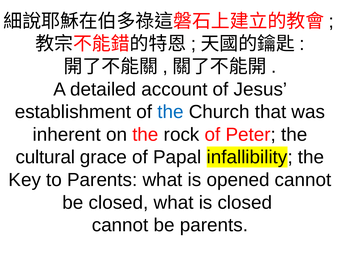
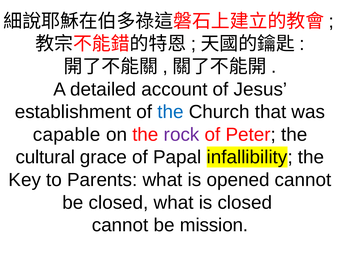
inherent: inherent -> capable
rock colour: black -> purple
be parents: parents -> mission
